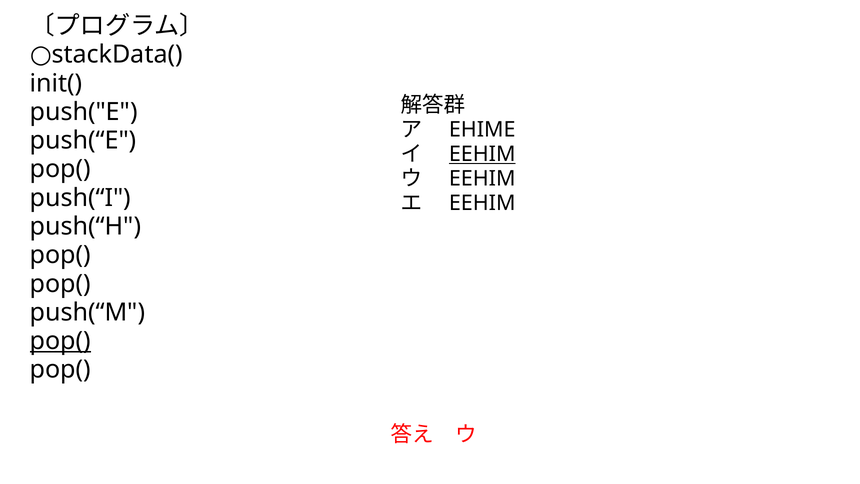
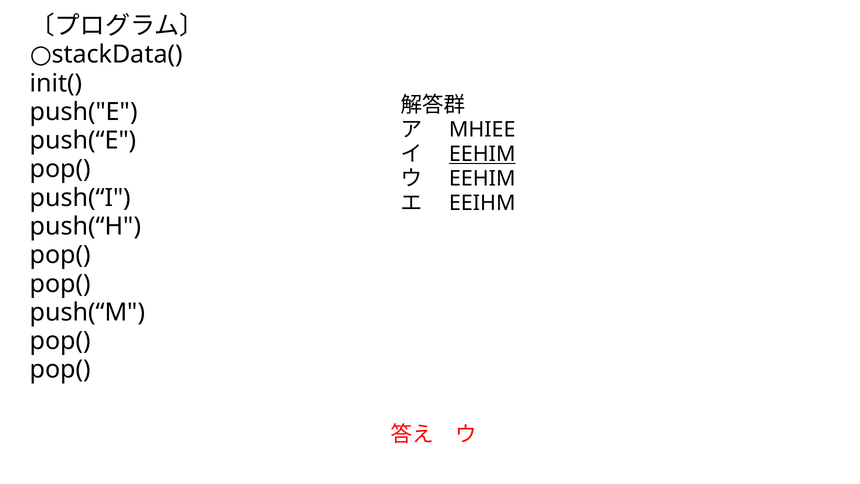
EHIME: EHIME -> MHIEE
EEHIM at (482, 203): EEHIM -> EEIHM
pop( at (60, 341) underline: present -> none
